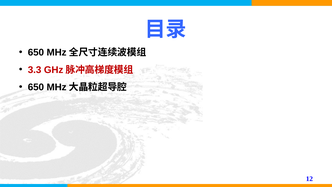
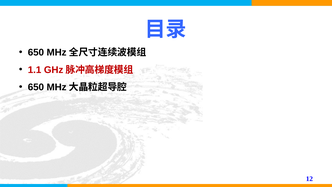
3.3: 3.3 -> 1.1
